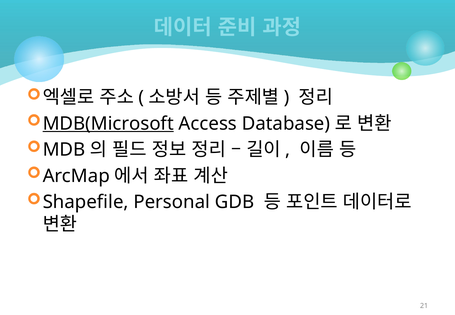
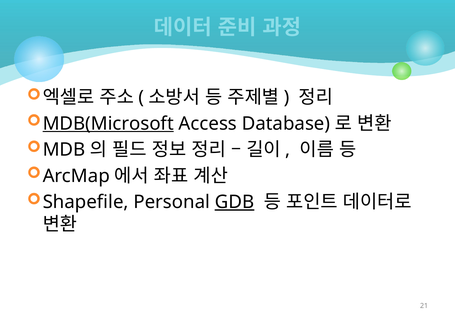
GDB underline: none -> present
